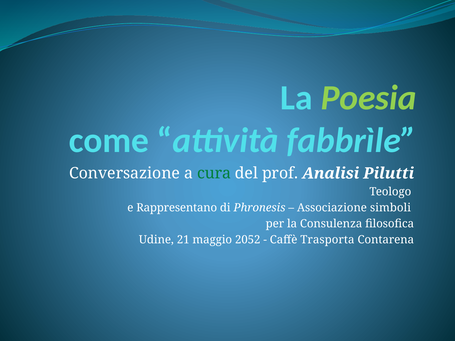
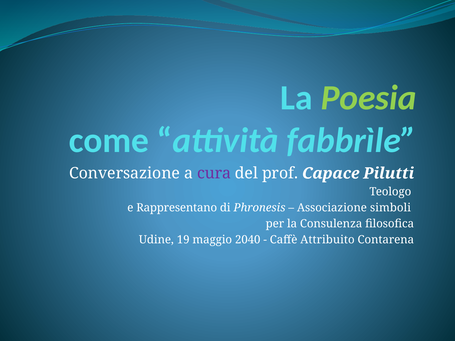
cura colour: green -> purple
Analisi: Analisi -> Capace
21: 21 -> 19
2052: 2052 -> 2040
Trasporta: Trasporta -> Attribuito
